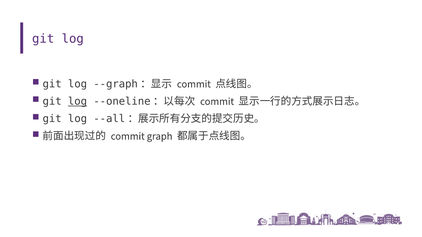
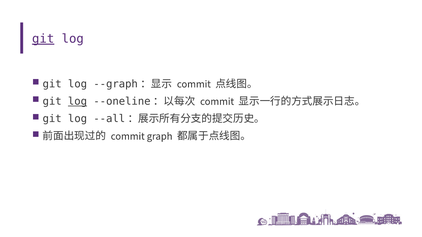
git at (43, 39) underline: none -> present
